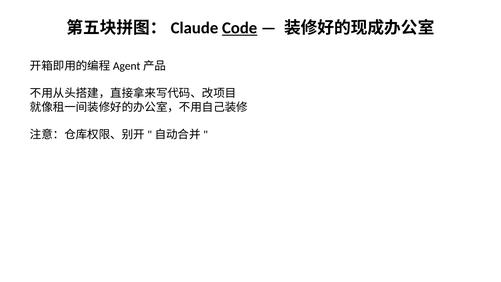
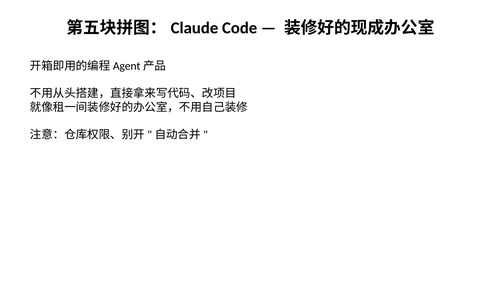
Code underline: present -> none
